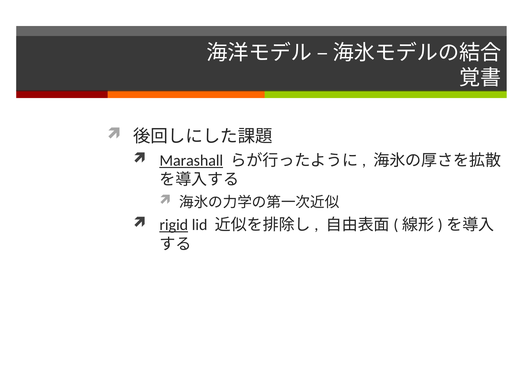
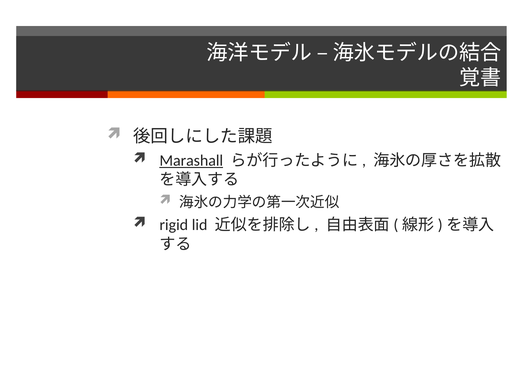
rigid underline: present -> none
